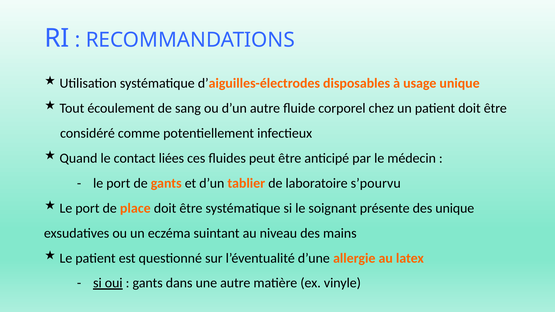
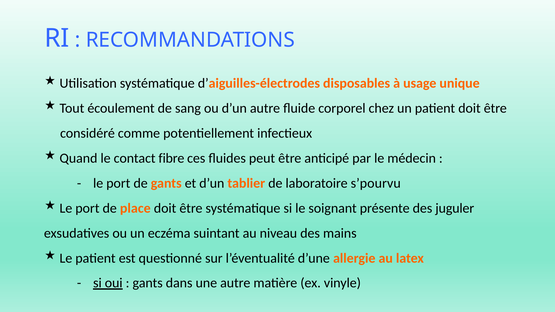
liées: liées -> fibre
des unique: unique -> juguler
